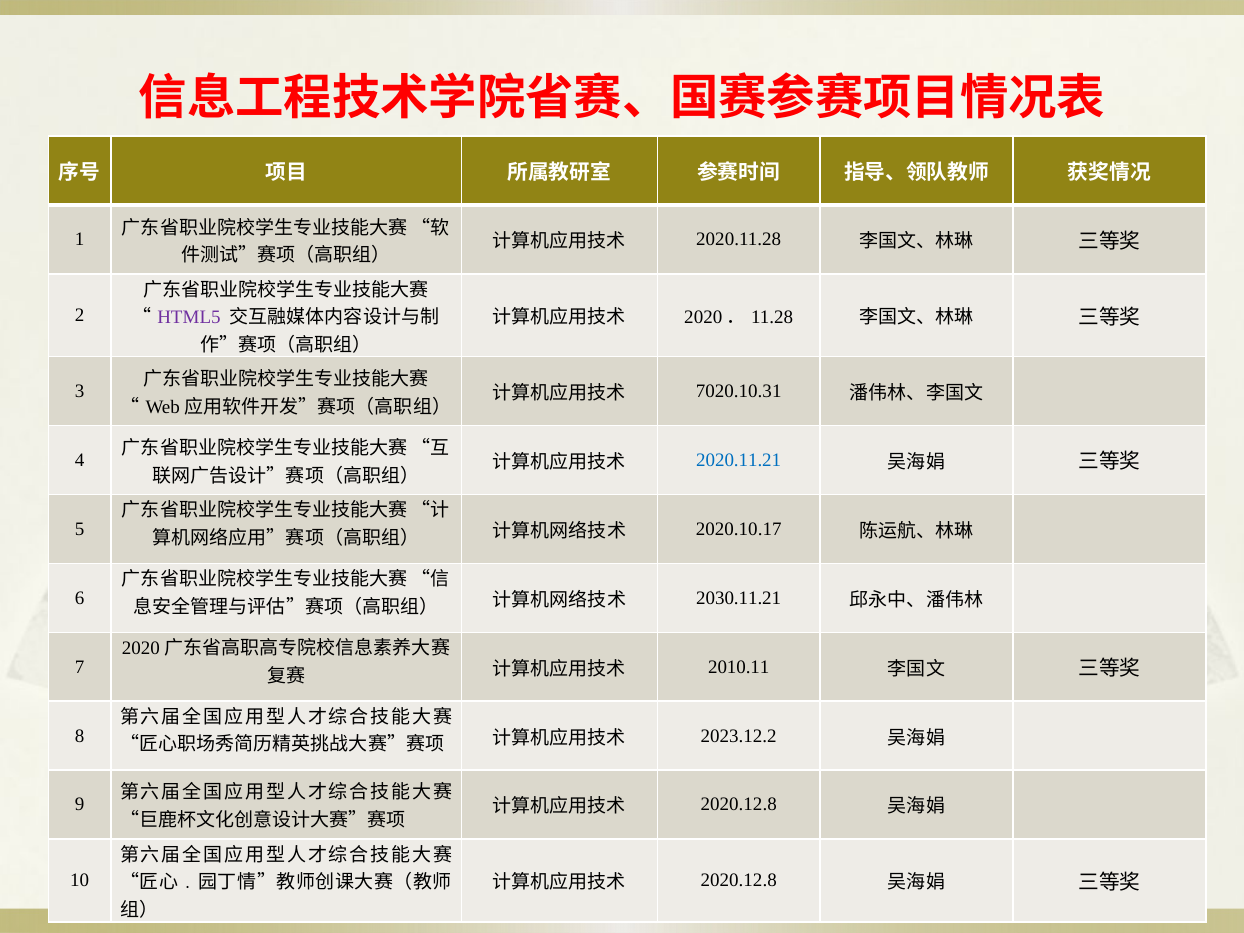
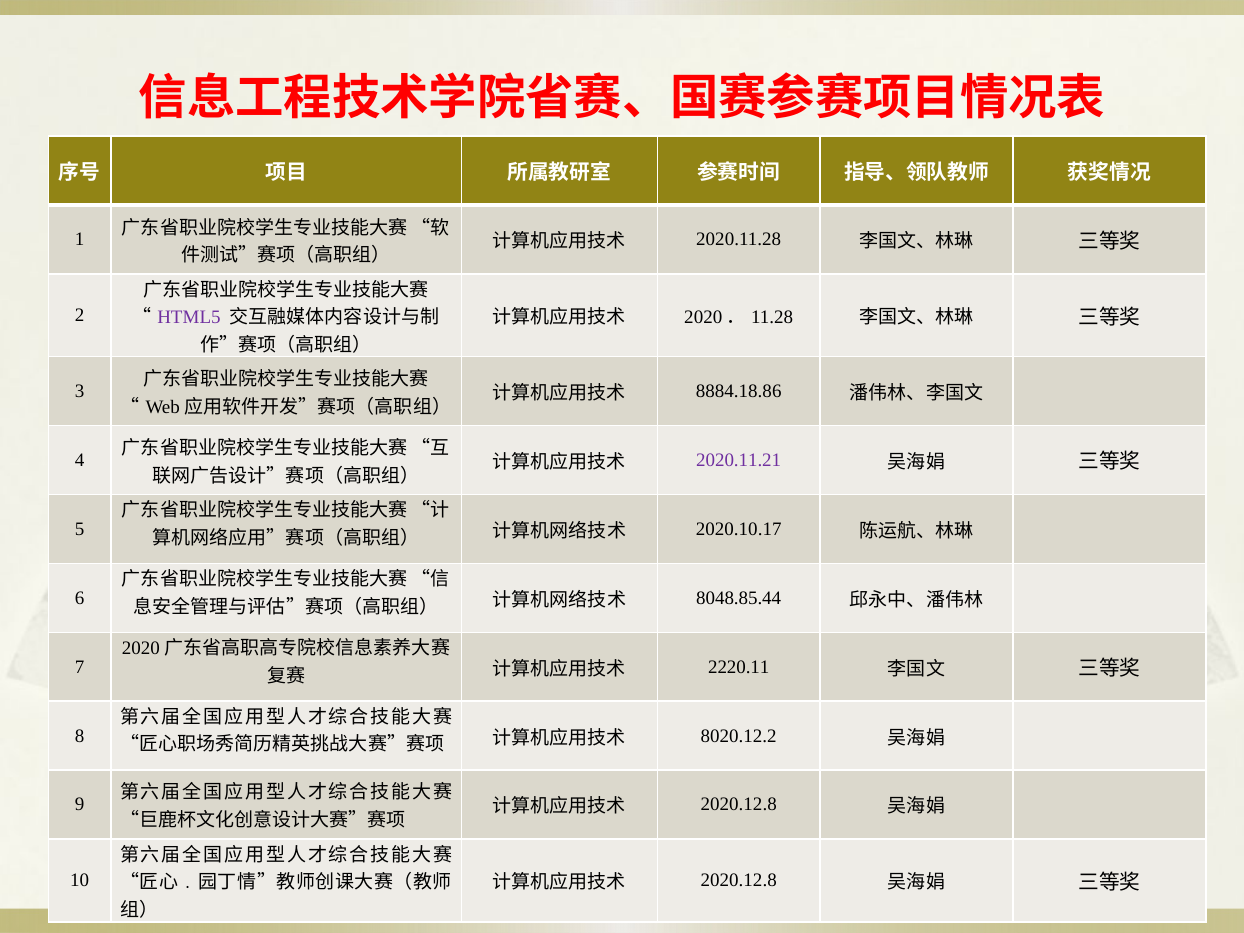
7020.10.31: 7020.10.31 -> 8884.18.86
2020.11.21 colour: blue -> purple
2030.11.21: 2030.11.21 -> 8048.85.44
2010.11: 2010.11 -> 2220.11
2023.12.2: 2023.12.2 -> 8020.12.2
